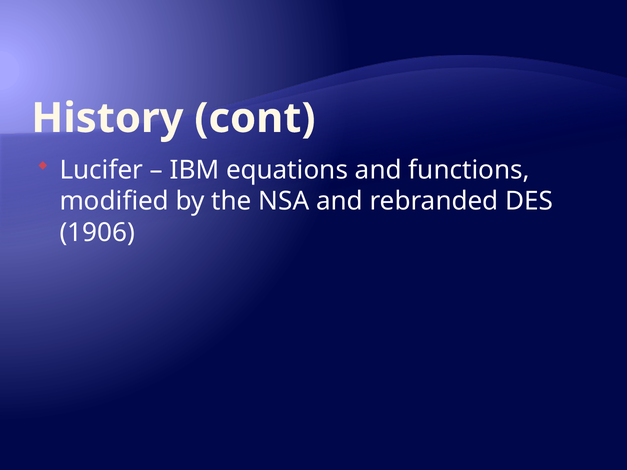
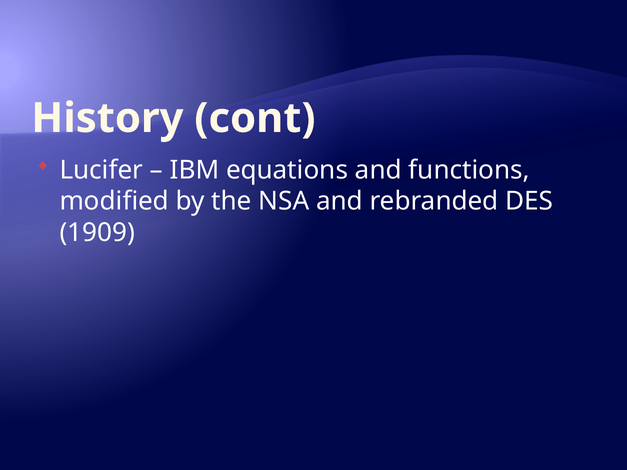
1906: 1906 -> 1909
